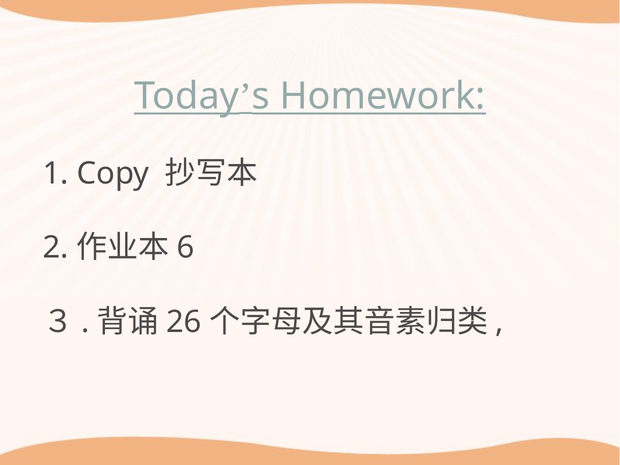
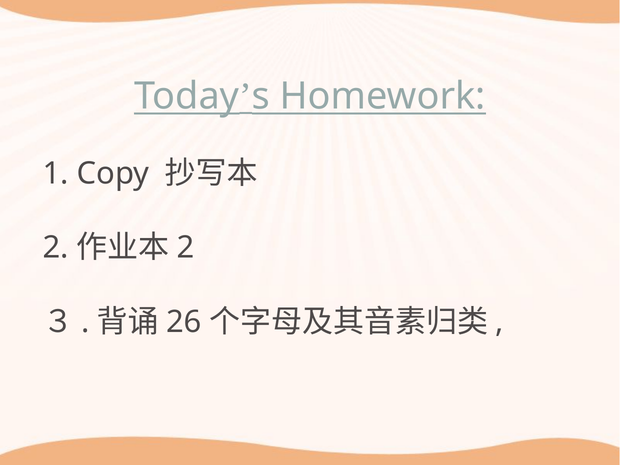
6 at (185, 248): 6 -> 2
